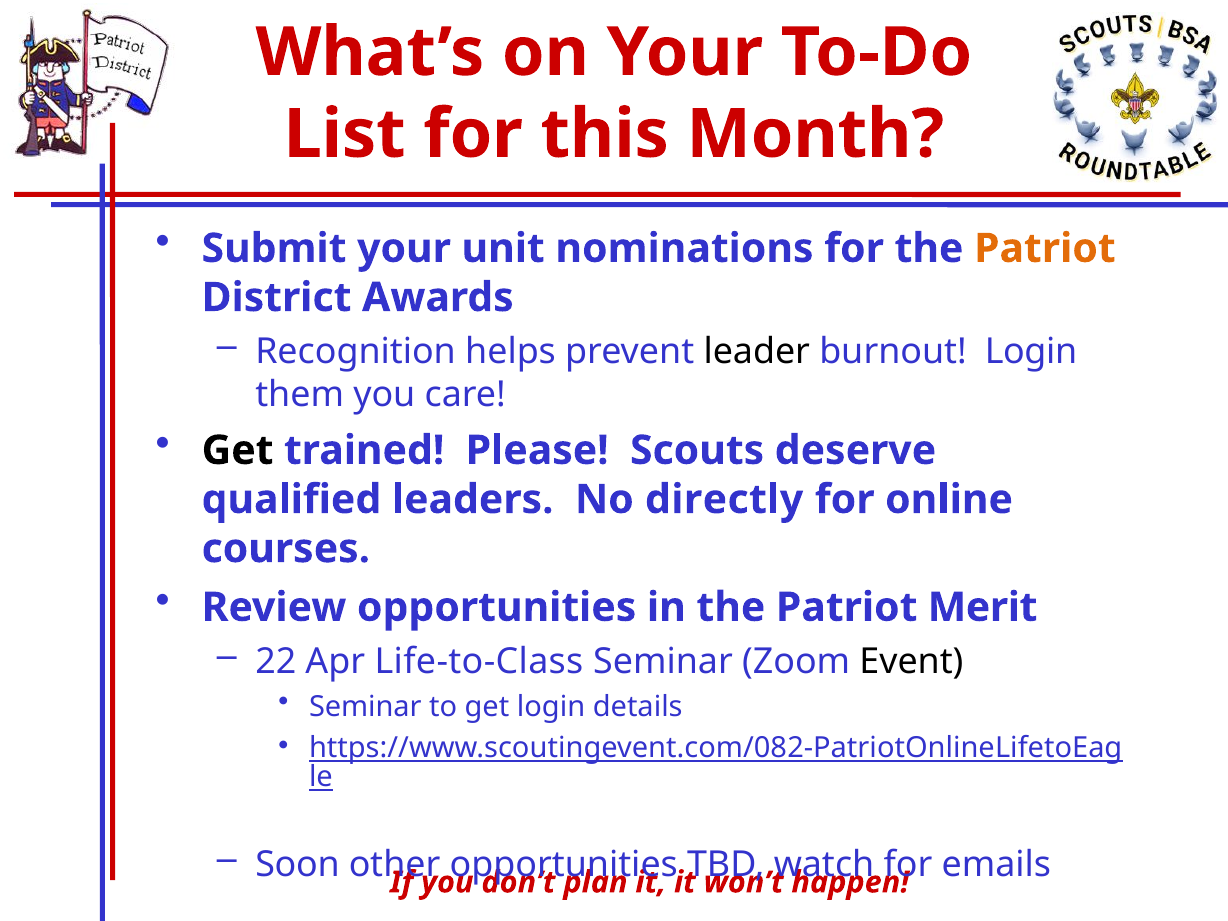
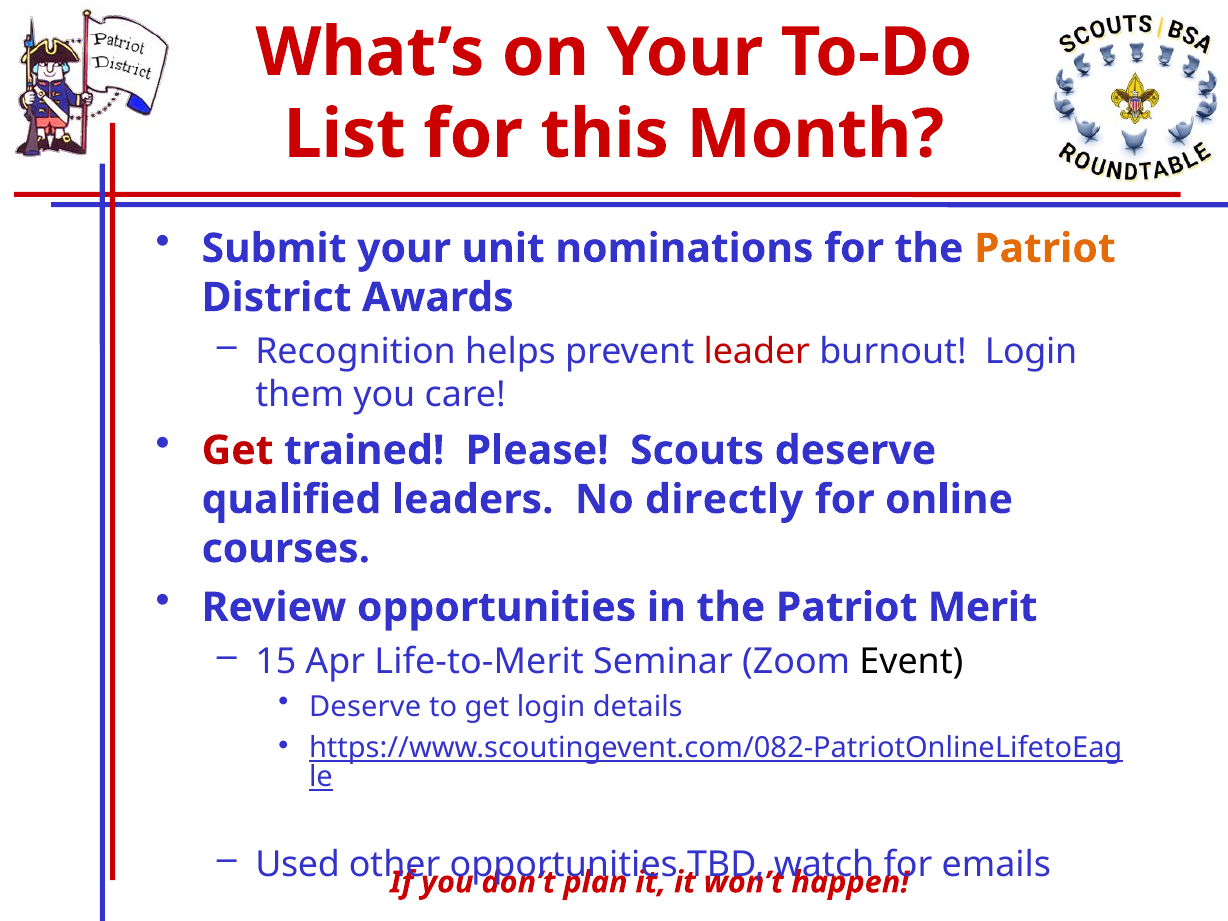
leader colour: black -> red
Get at (238, 450) colour: black -> red
22: 22 -> 15
Life-to-Class: Life-to-Class -> Life-to-Merit
Seminar at (365, 706): Seminar -> Deserve
Soon: Soon -> Used
